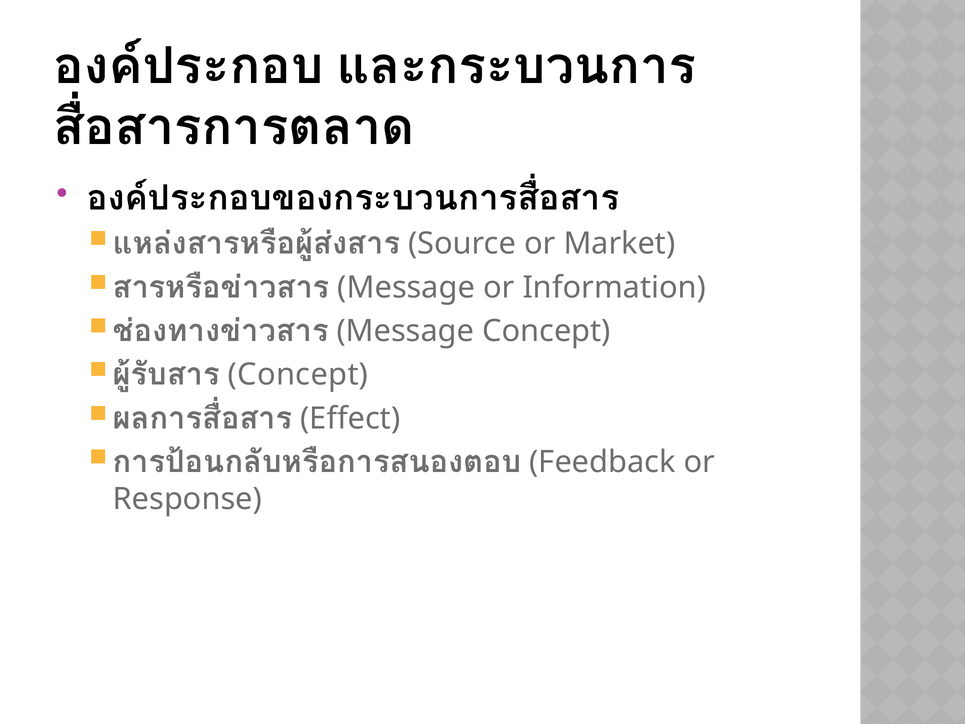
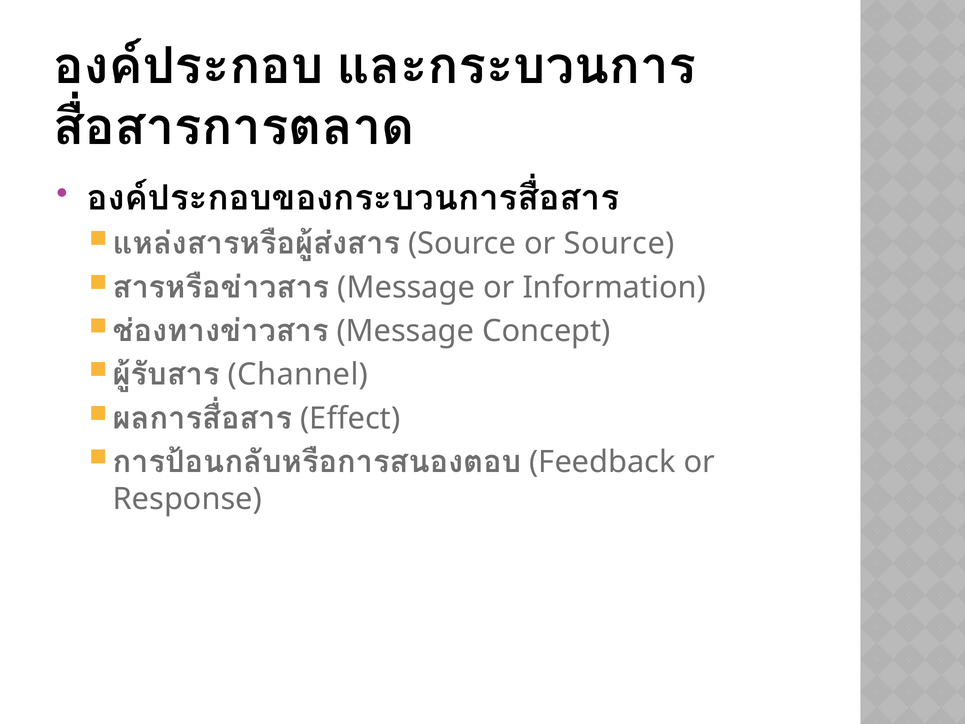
or Market: Market -> Source
Concept at (298, 375): Concept -> Channel
